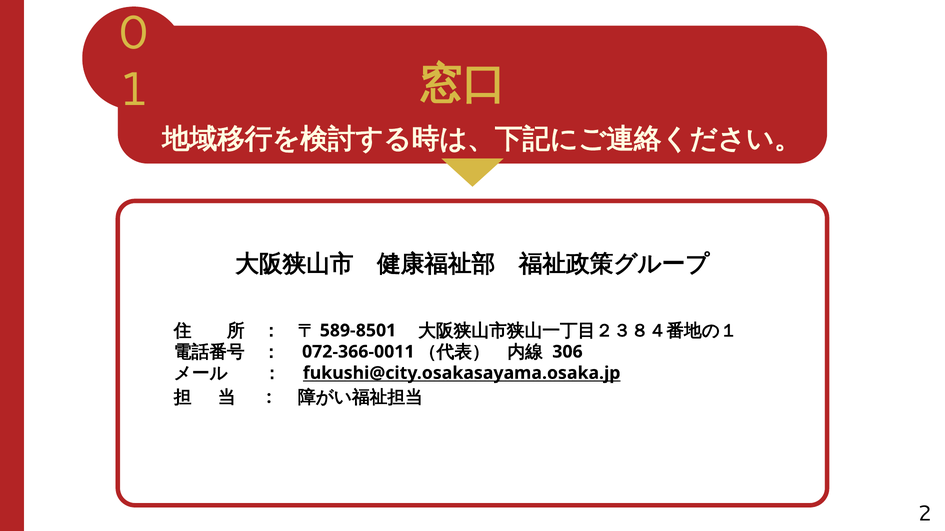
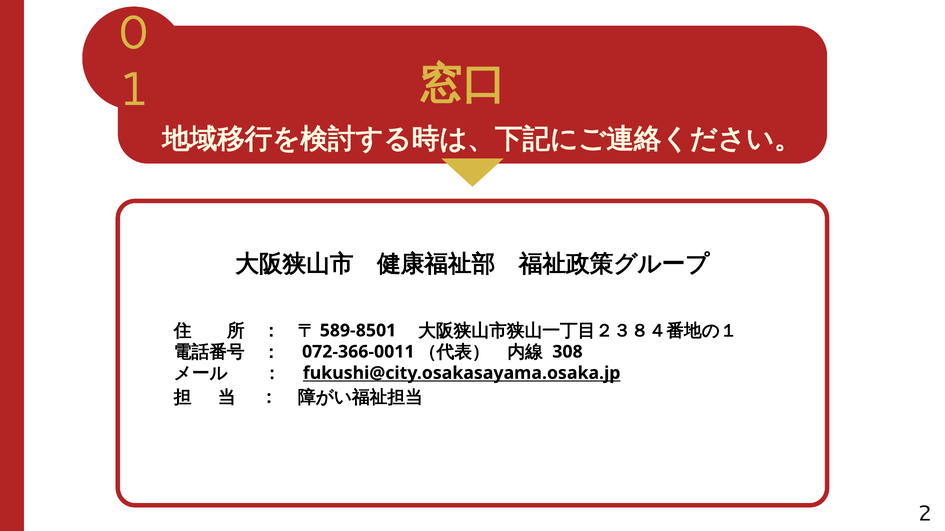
306: 306 -> 308
